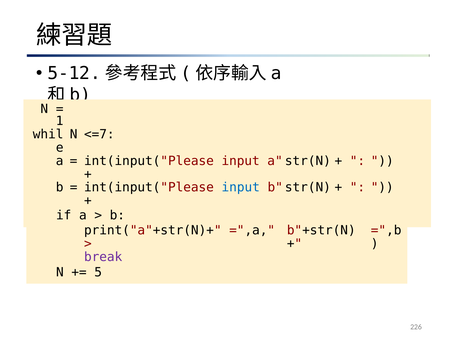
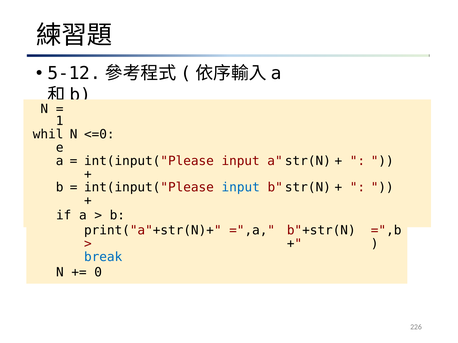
<=7: <=7 -> <=0
break colour: purple -> blue
5: 5 -> 0
